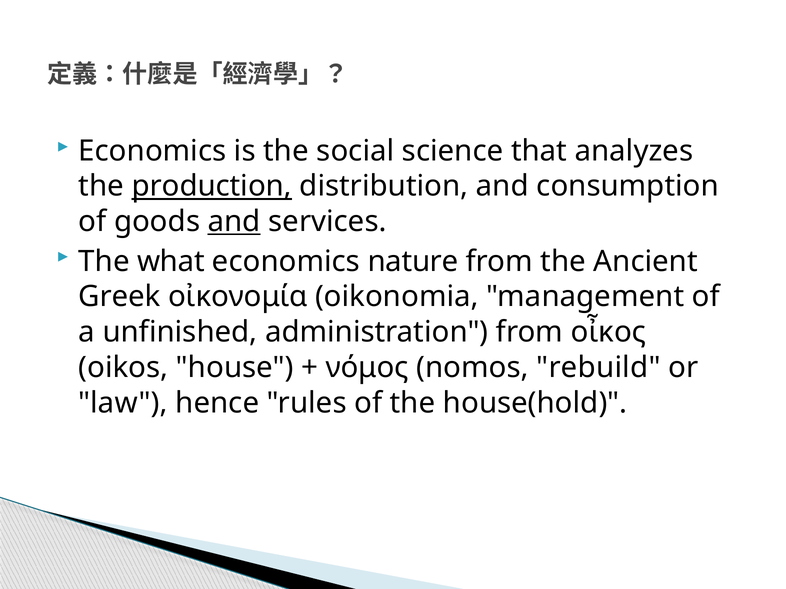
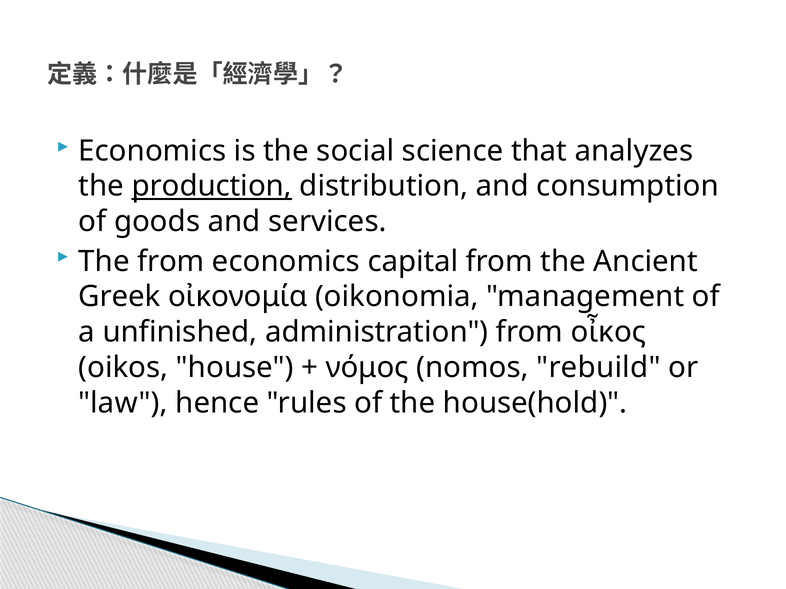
and at (234, 222) underline: present -> none
The what: what -> from
nature: nature -> capital
